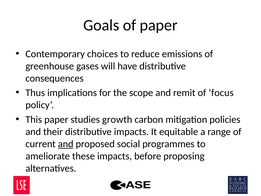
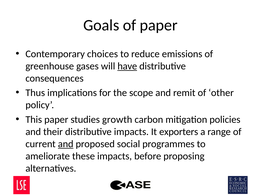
have underline: none -> present
focus: focus -> other
equitable: equitable -> exporters
